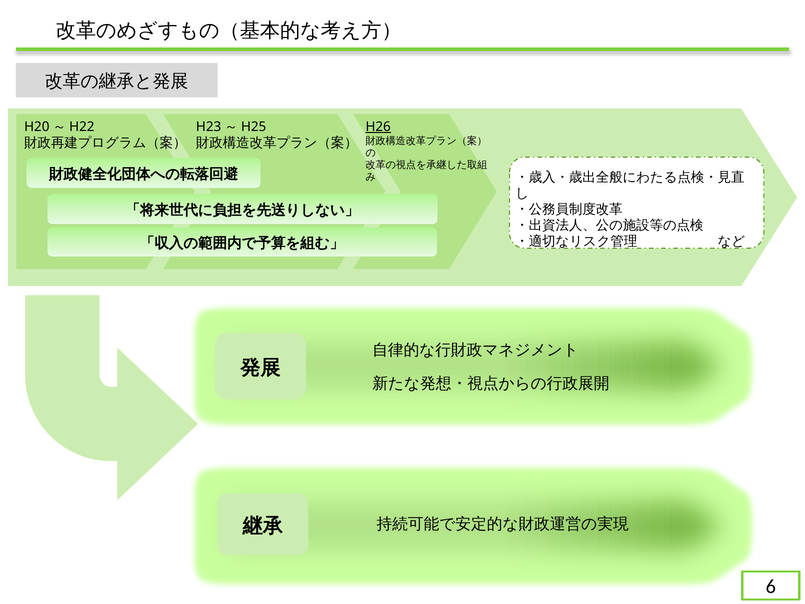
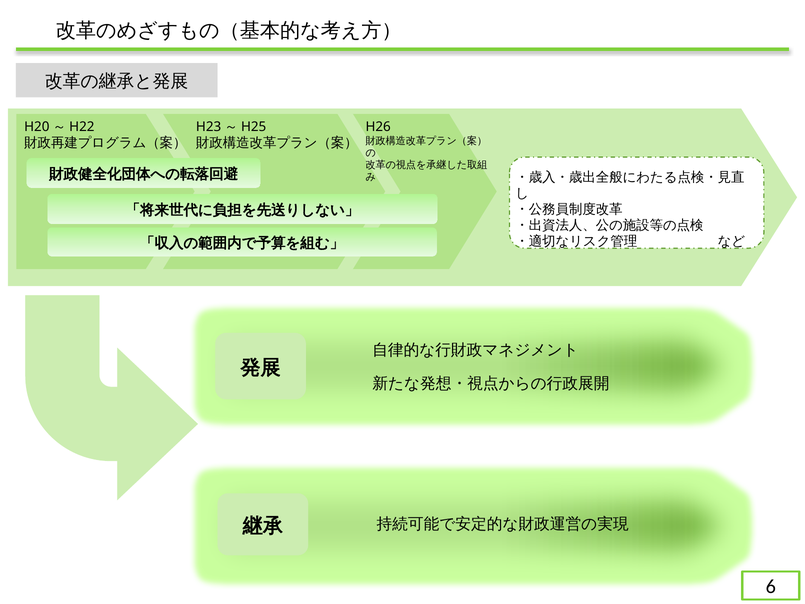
H26 underline: present -> none
